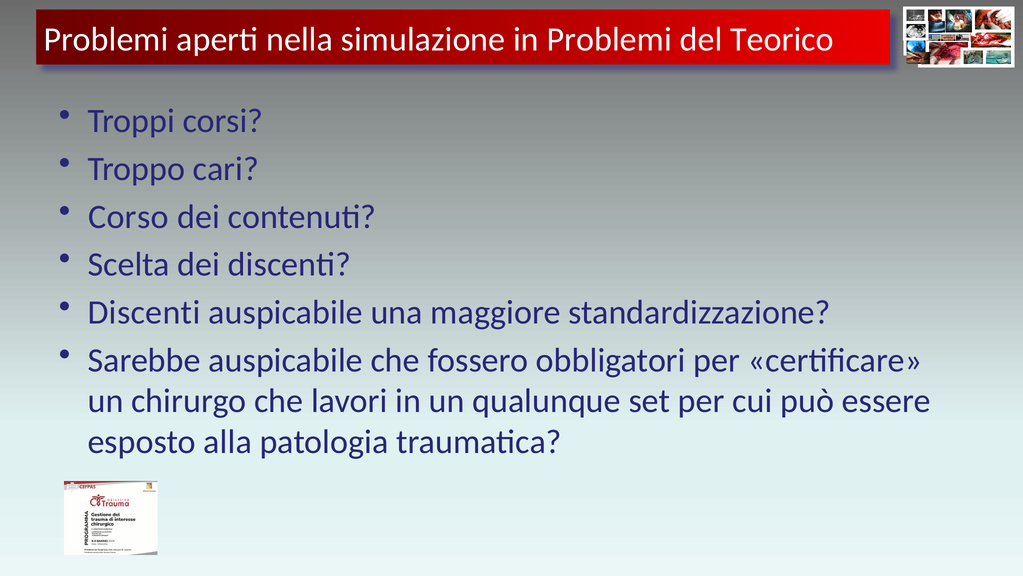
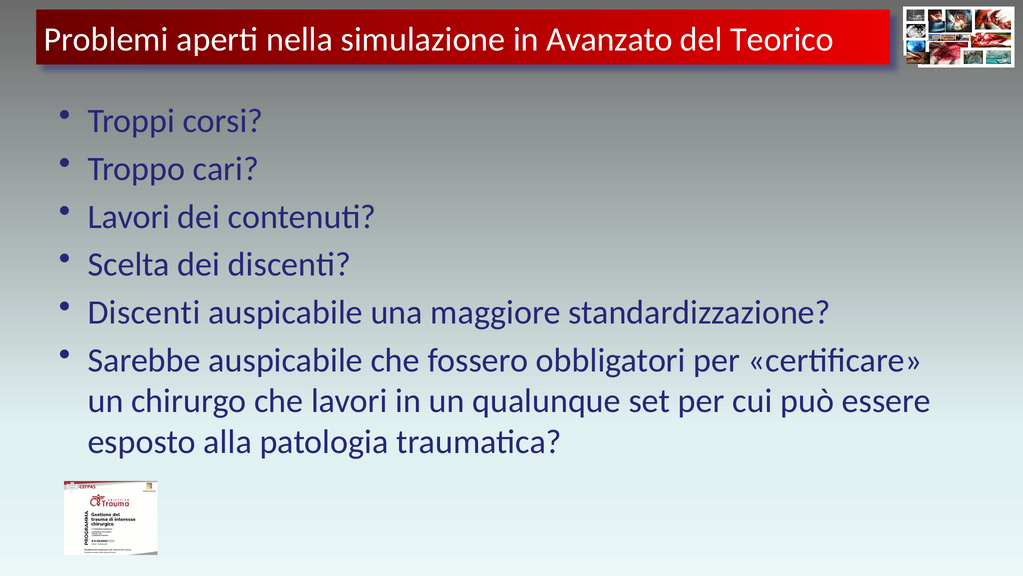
in Problemi: Problemi -> Avanzato
Corso at (128, 217): Corso -> Lavori
